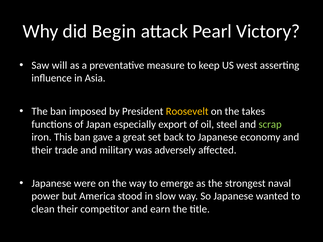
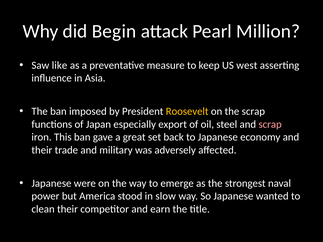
Victory: Victory -> Million
will: will -> like
the takes: takes -> scrap
scrap at (270, 124) colour: light green -> pink
